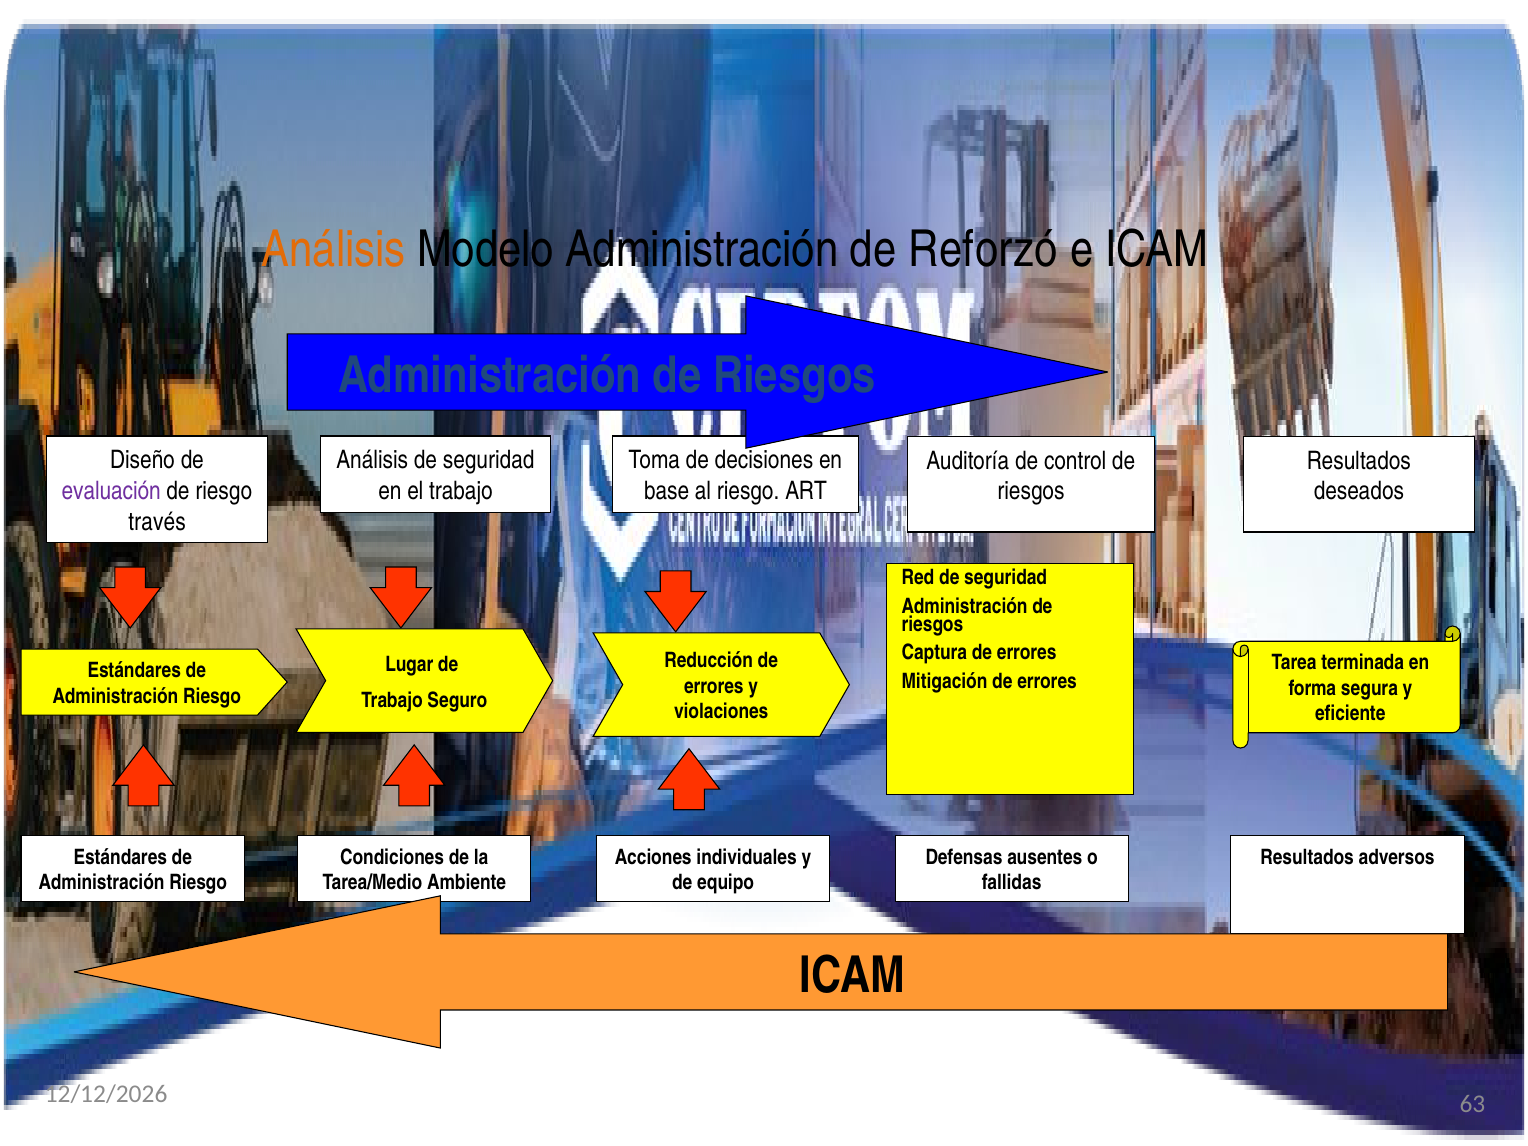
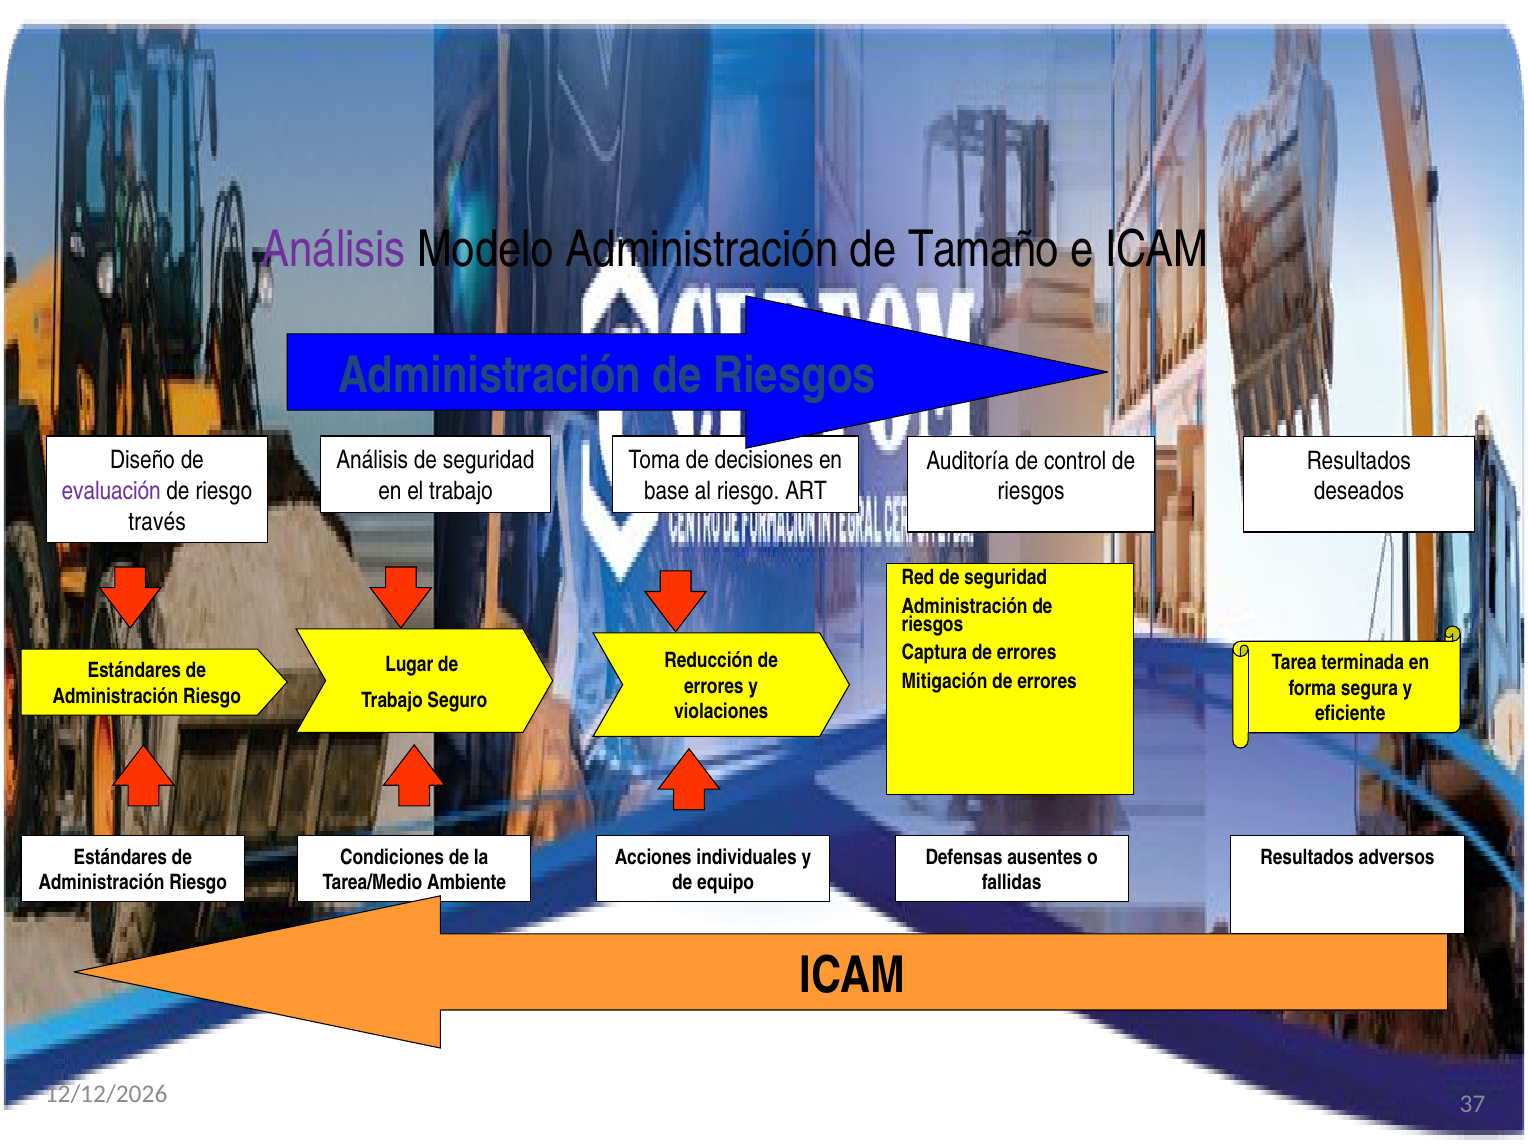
Análisis at (334, 250) colour: orange -> purple
Reforzó: Reforzó -> Tamaño
63: 63 -> 37
